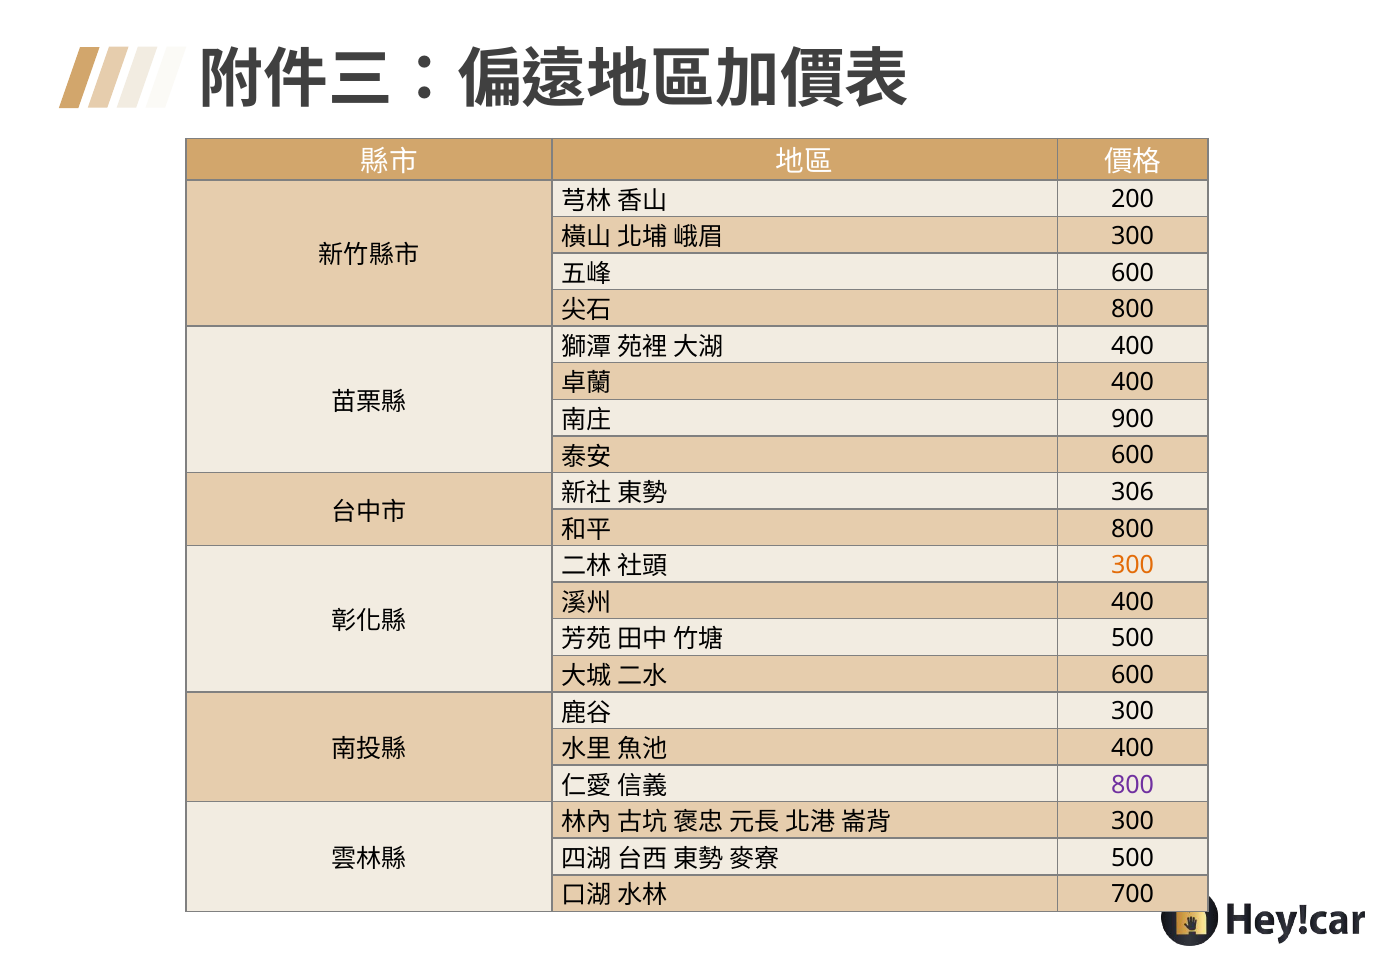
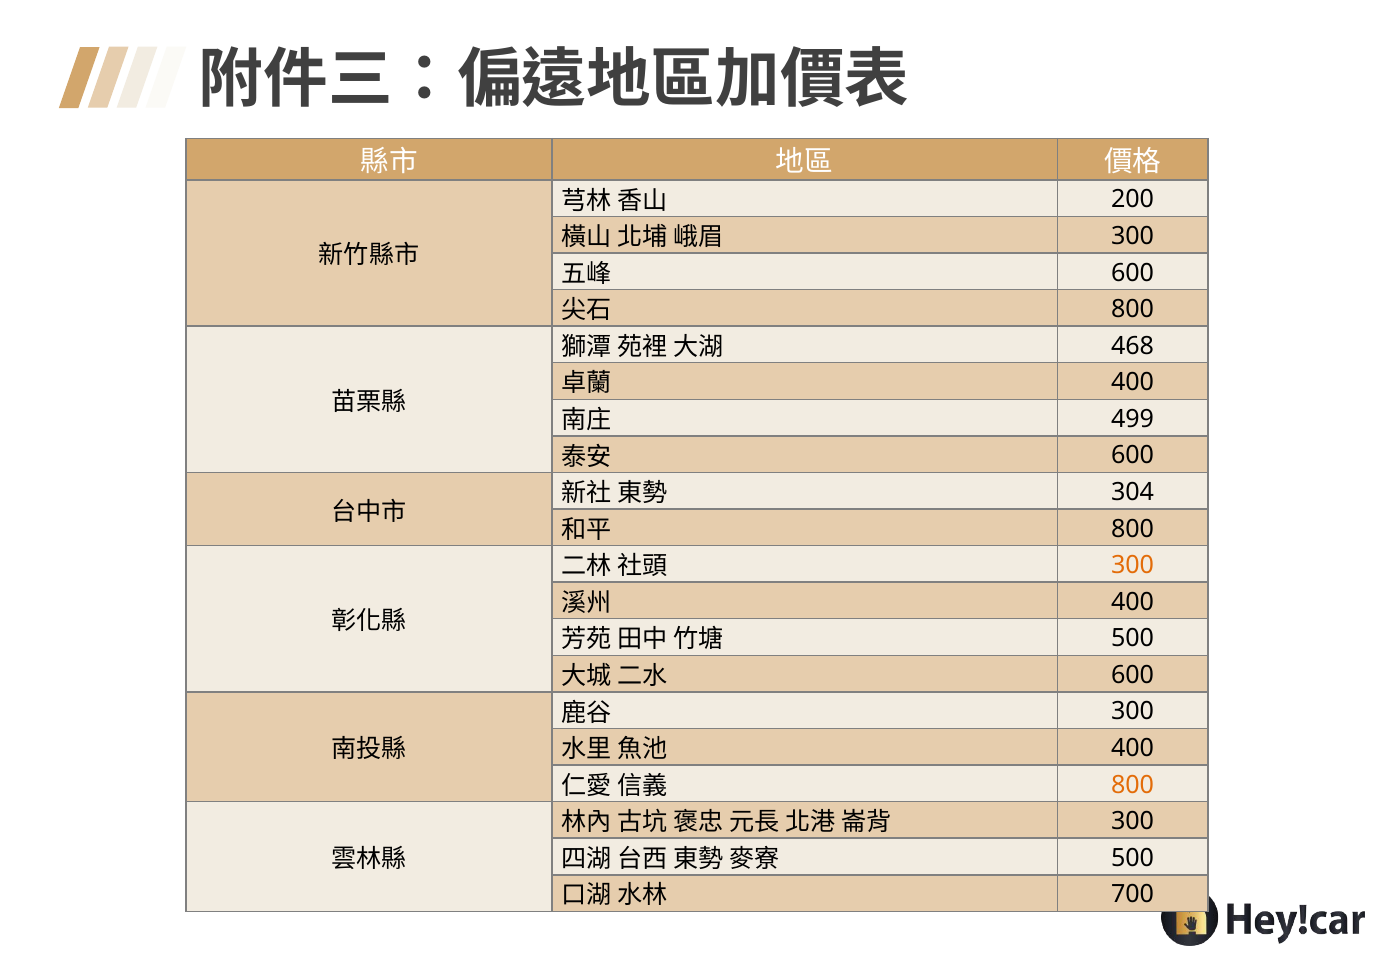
400 at (1133, 346): 400 -> 468
900: 900 -> 499
306: 306 -> 304
800 at (1133, 784) colour: purple -> orange
